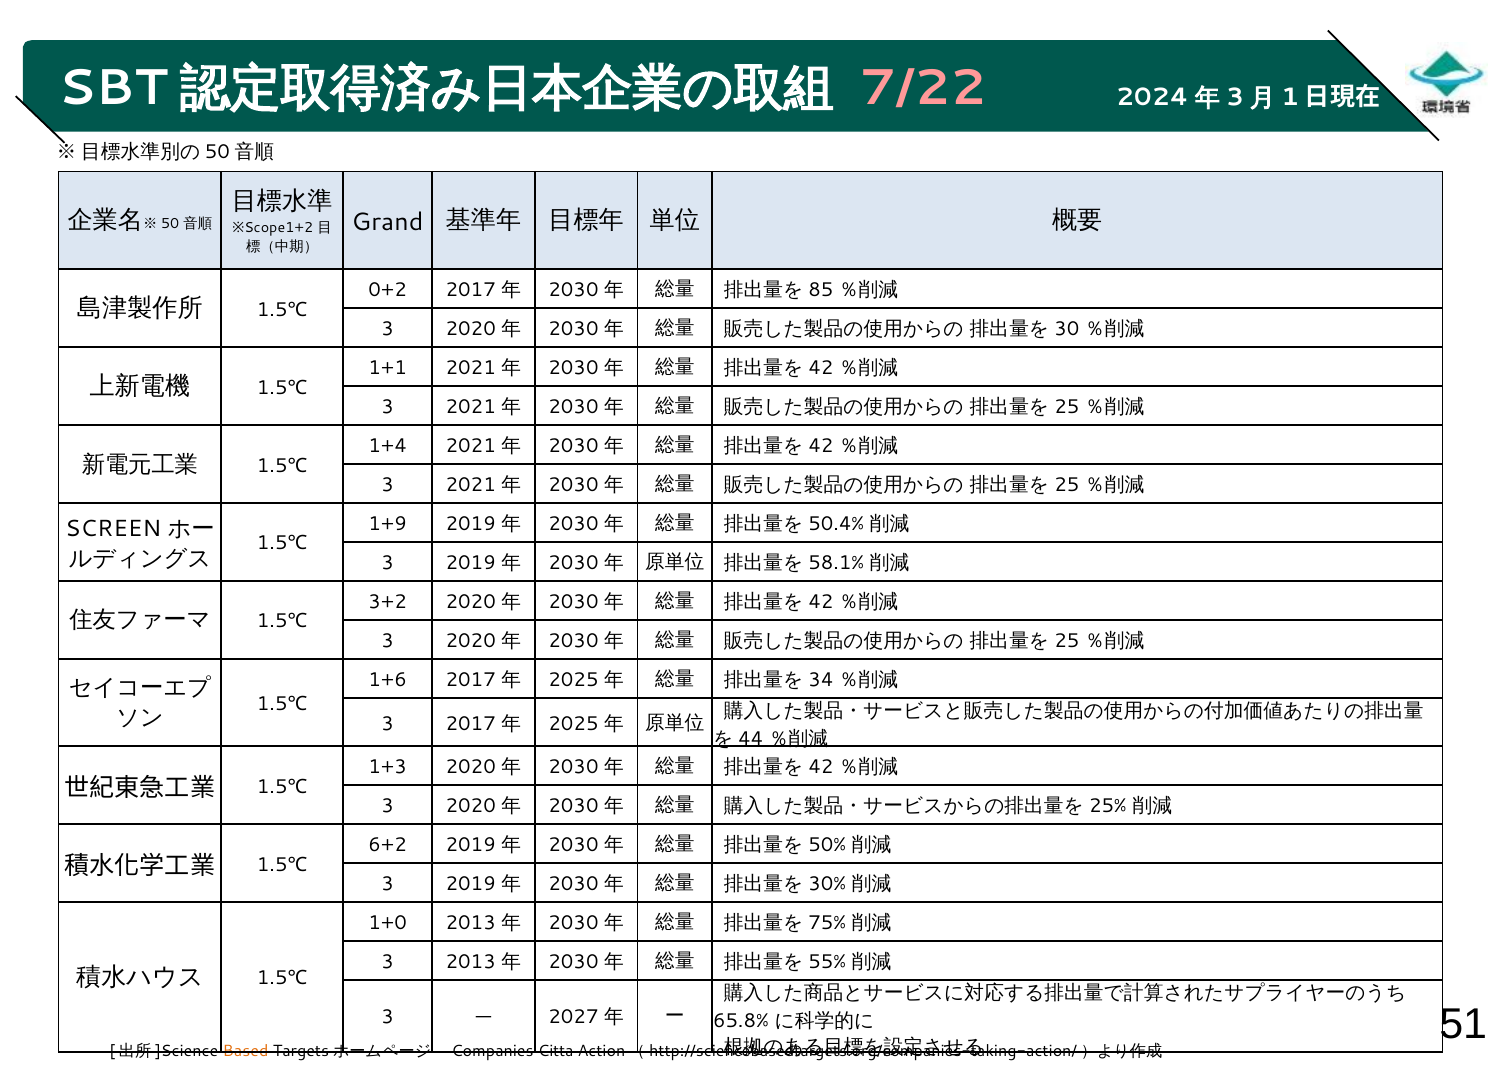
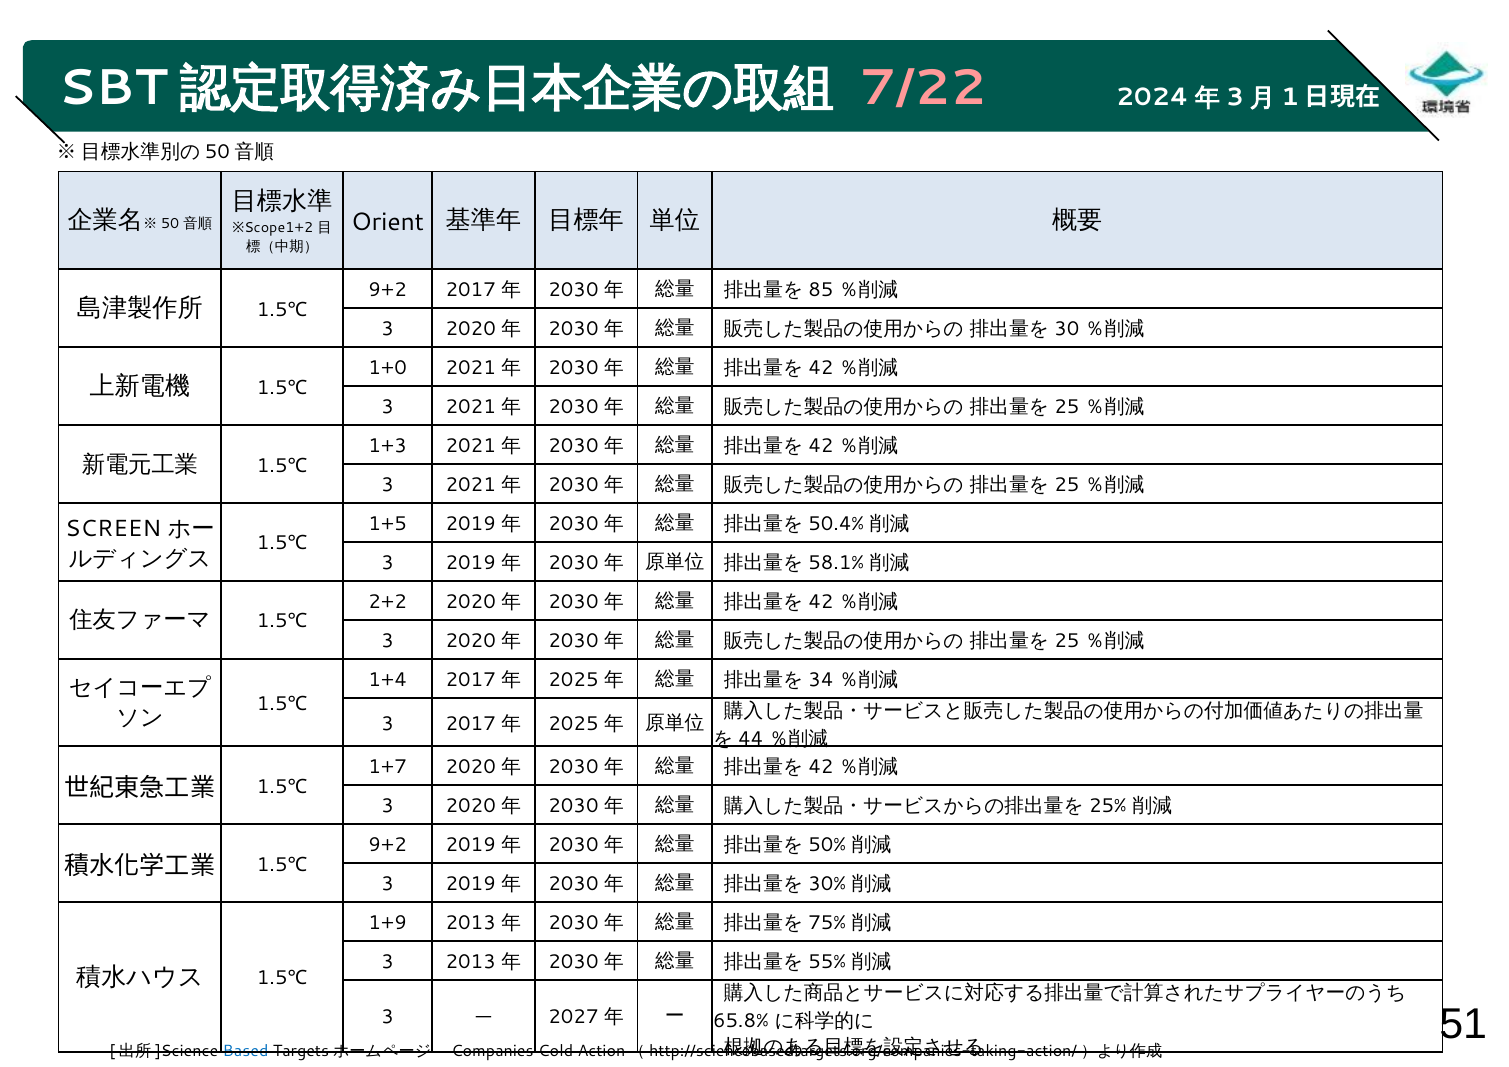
Grand: Grand -> Orient
0+2 at (388, 290): 0+2 -> 9+2
1+1: 1+1 -> 1+0
1+4: 1+4 -> 1+3
1+9: 1+9 -> 1+5
3+2: 3+2 -> 2+2
1+6: 1+6 -> 1+4
1+3: 1+3 -> 1+7
6+2 at (388, 845): 6+2 -> 9+2
1+0: 1+0 -> 1+9
Based colour: orange -> blue
Citta: Citta -> Cold
